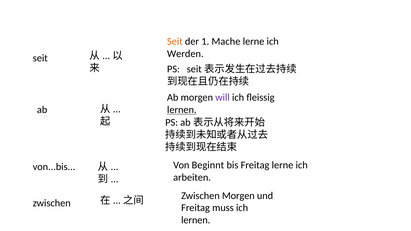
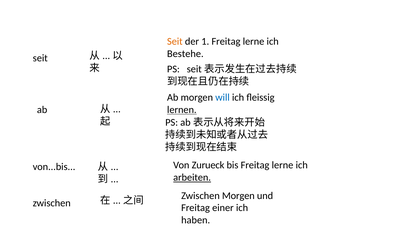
1 Mache: Mache -> Freitag
Werden: Werden -> Bestehe
will colour: purple -> blue
Beginnt: Beginnt -> Zurueck
arbeiten underline: none -> present
muss: muss -> einer
lernen at (196, 220): lernen -> haben
